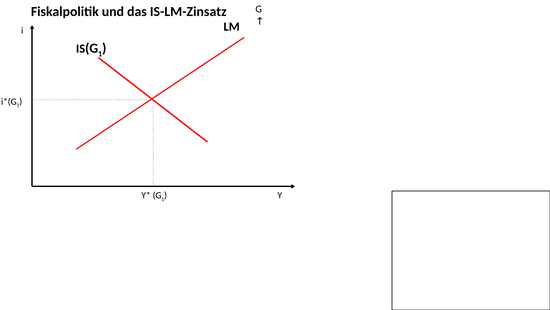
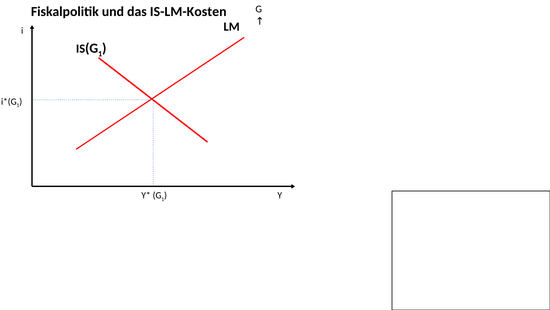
IS-LM-Zinsatz: IS-LM-Zinsatz -> IS-LM-Kosten
